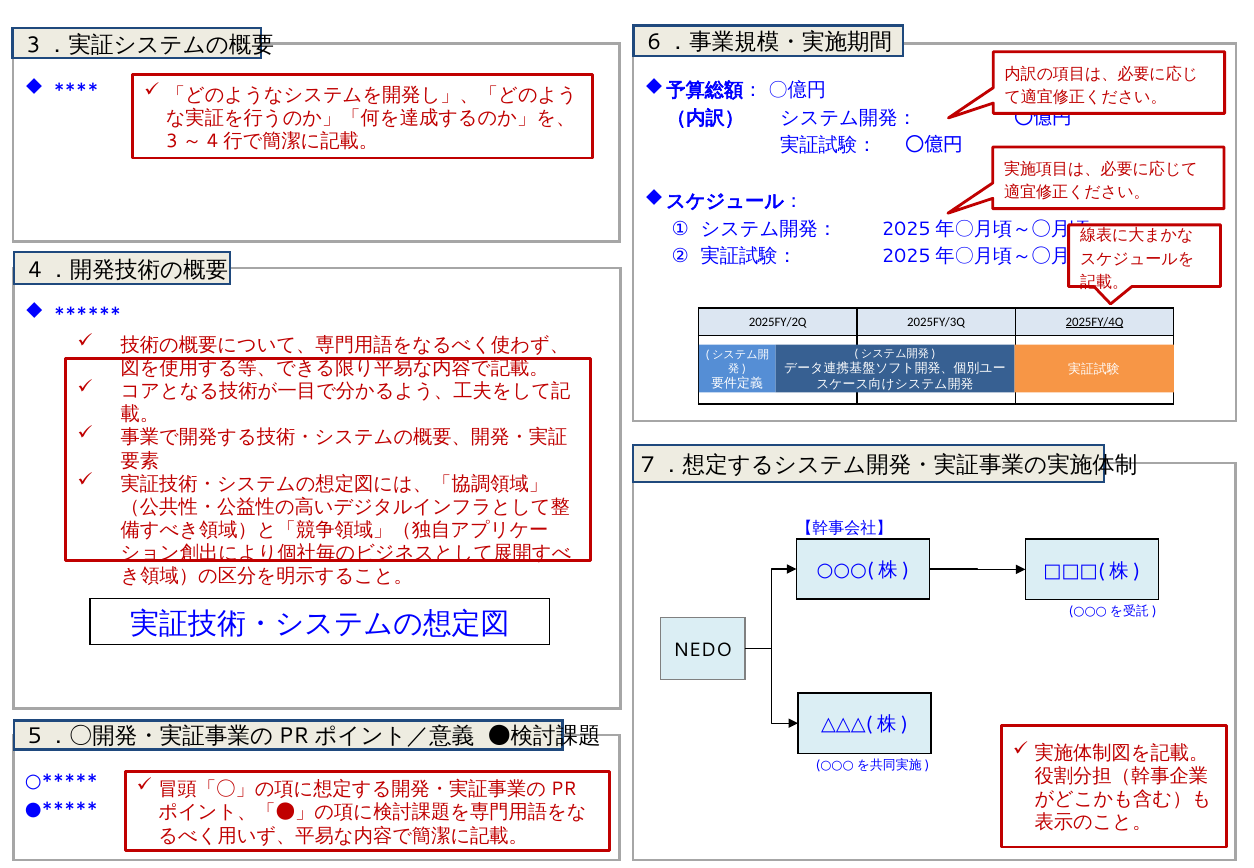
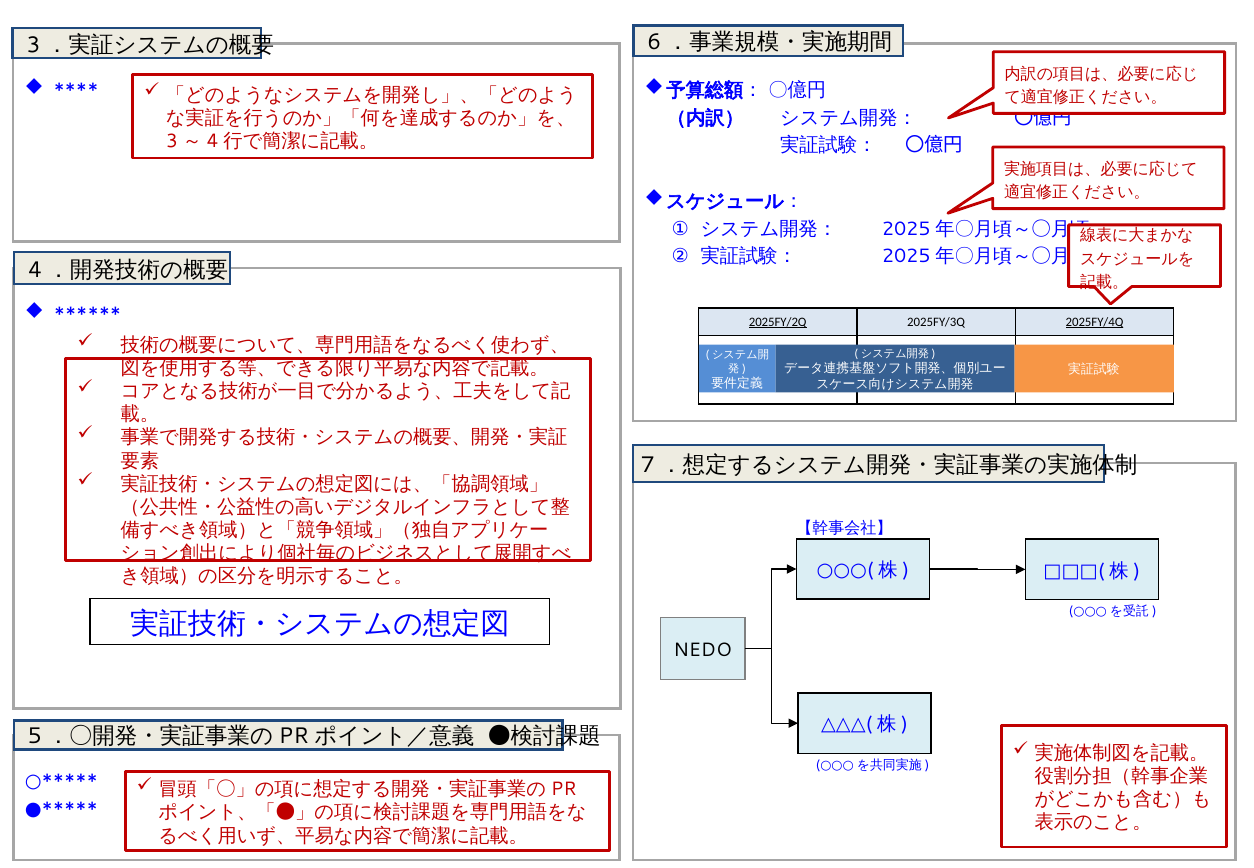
2025FY/2Q underline: none -> present
